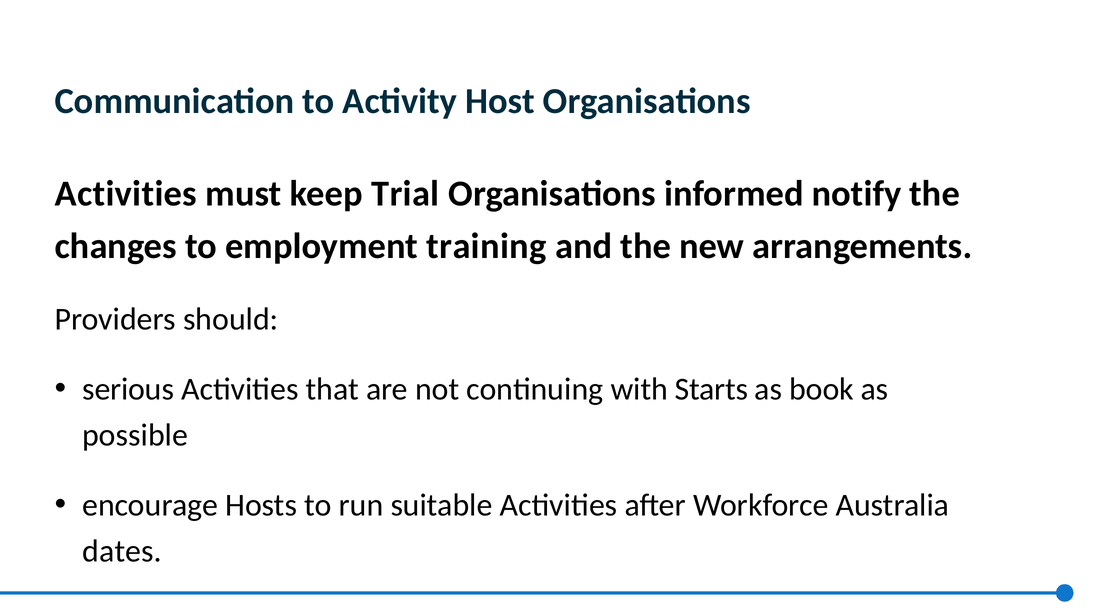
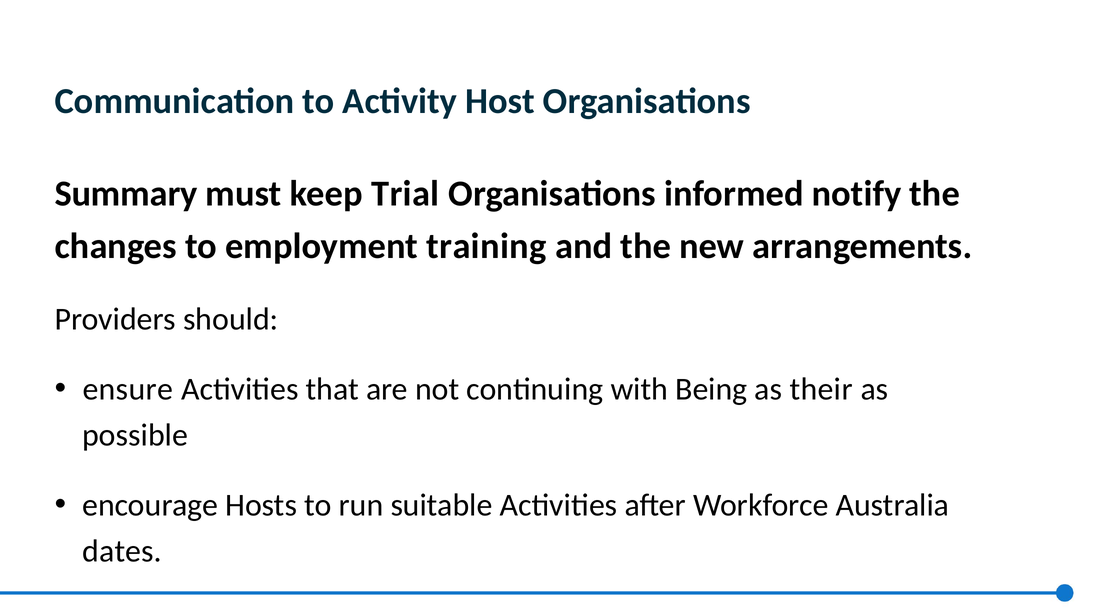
Activities at (126, 194): Activities -> Summary
serious: serious -> ensure
Starts: Starts -> Being
book: book -> their
